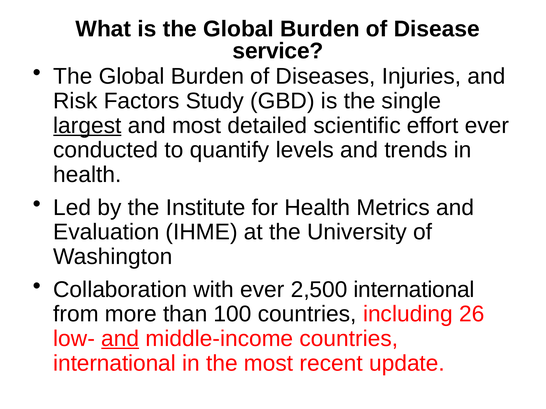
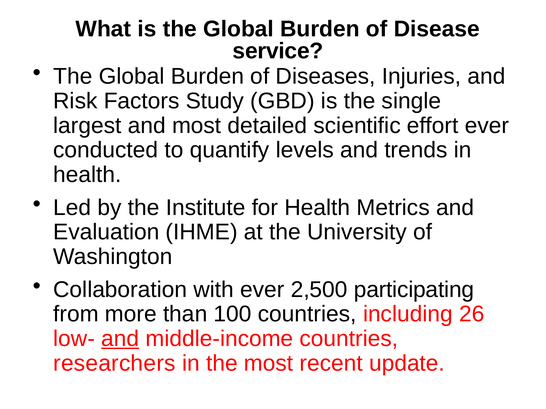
largest underline: present -> none
2,500 international: international -> participating
international at (115, 364): international -> researchers
